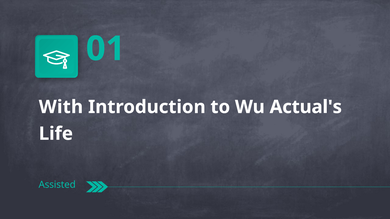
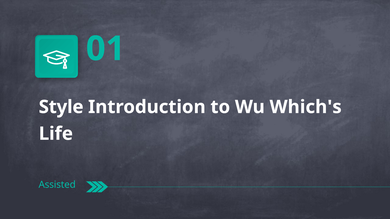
With: With -> Style
Actual's: Actual's -> Which's
